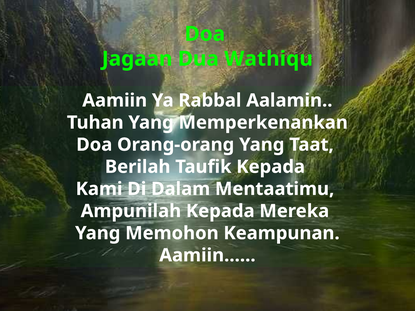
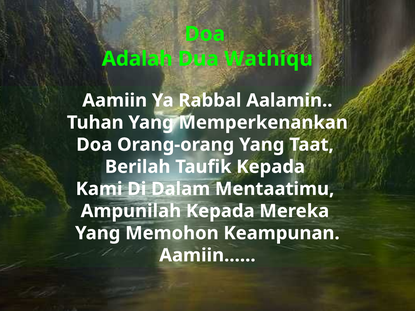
Jagaan: Jagaan -> Adalah
